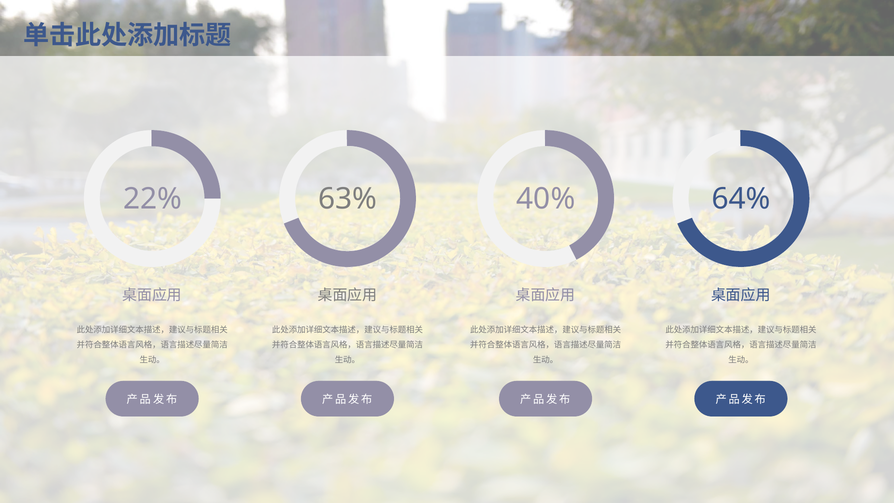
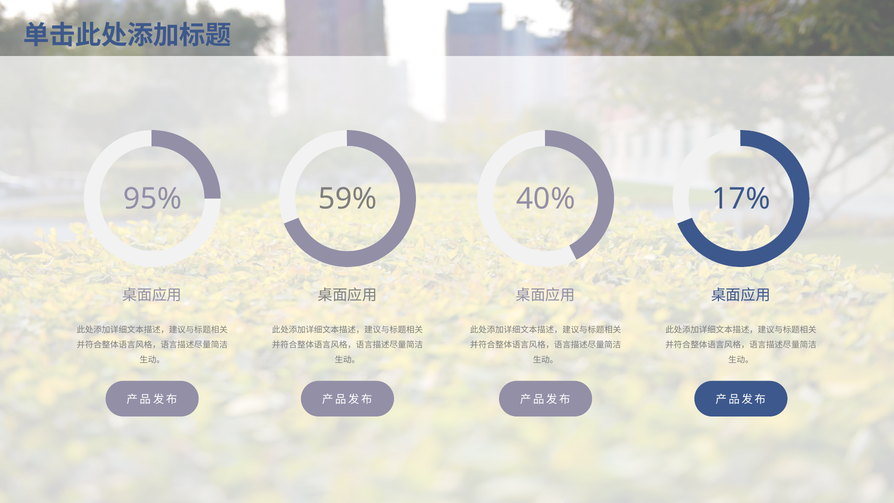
22%: 22% -> 95%
63%: 63% -> 59%
64%: 64% -> 17%
